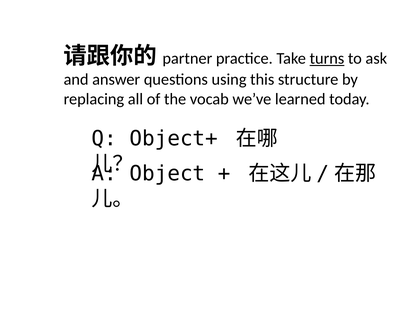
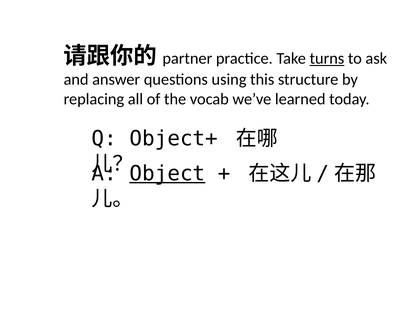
Object underline: none -> present
